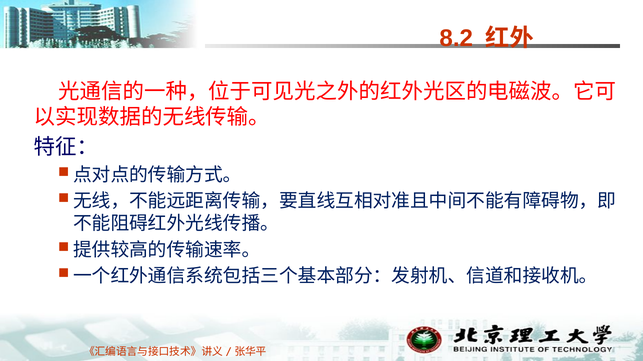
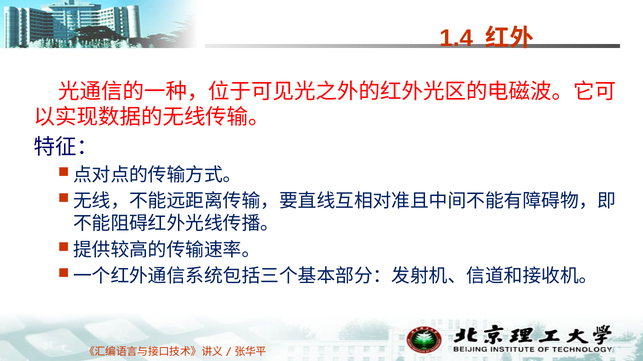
8.2: 8.2 -> 1.4
